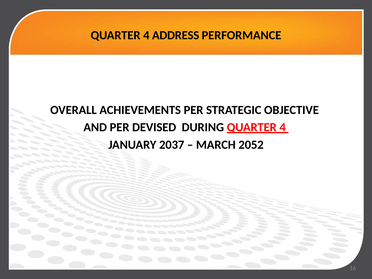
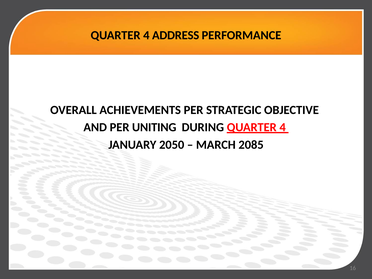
DEVISED: DEVISED -> UNITING
2037: 2037 -> 2050
2052: 2052 -> 2085
